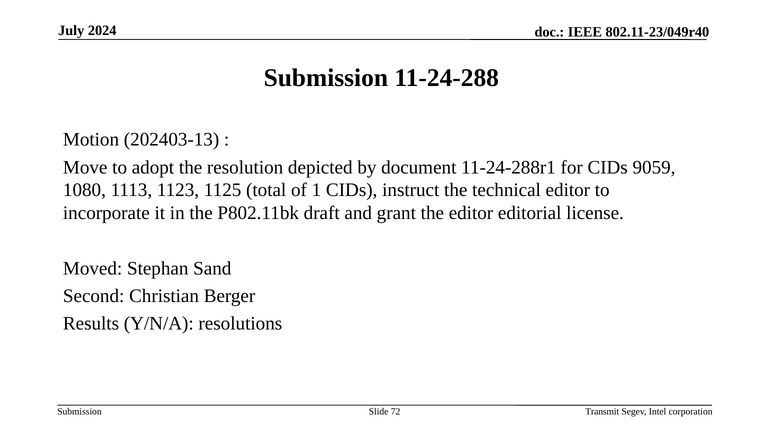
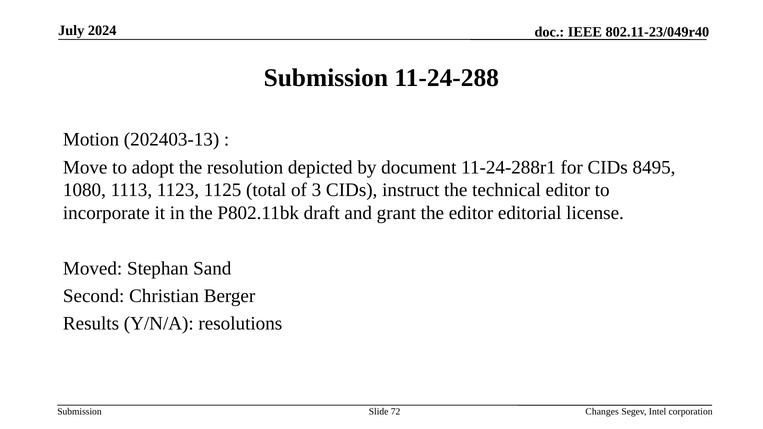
9059: 9059 -> 8495
1: 1 -> 3
Transmit: Transmit -> Changes
